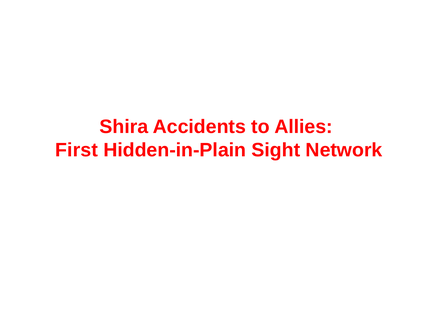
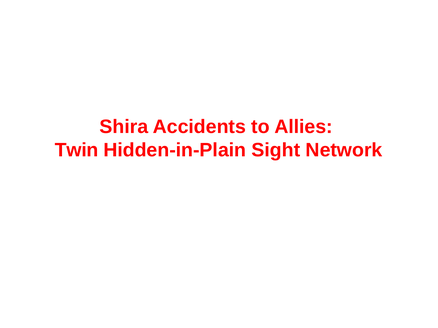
First: First -> Twin
